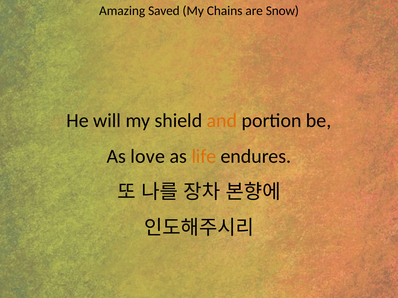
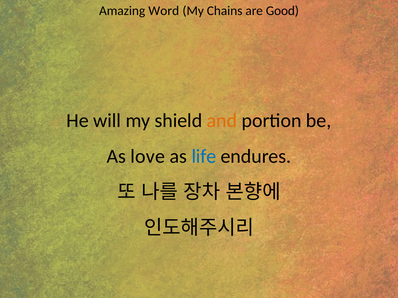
Saved: Saved -> Word
Snow: Snow -> Good
life colour: orange -> blue
